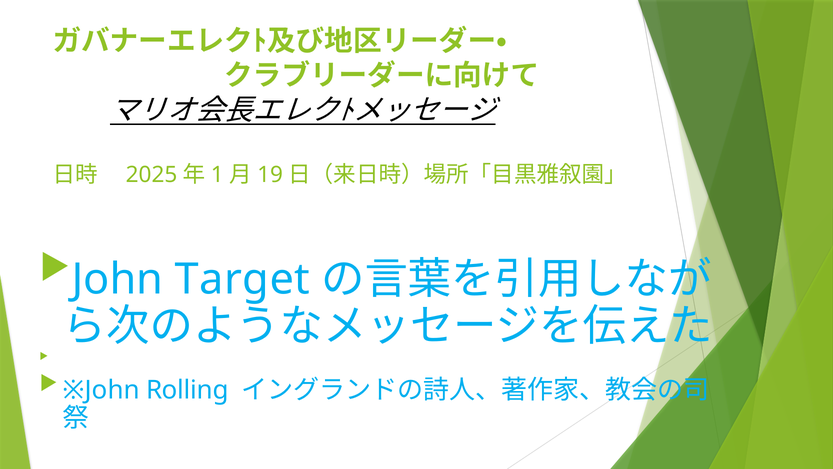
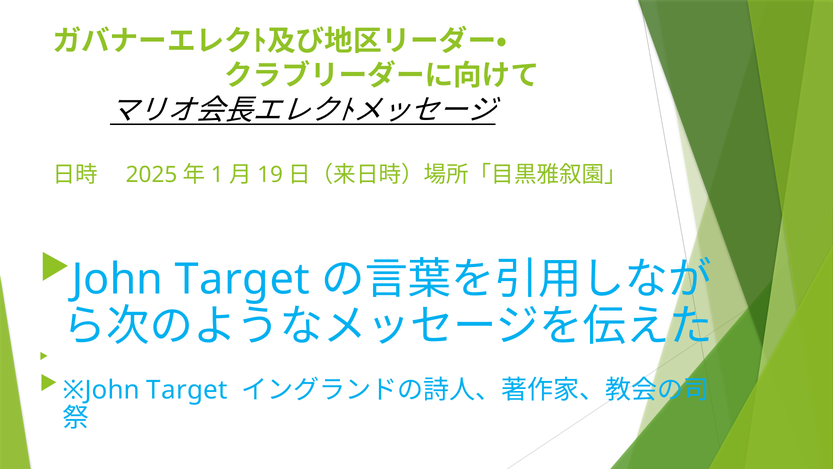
※John Rolling: Rolling -> Target
